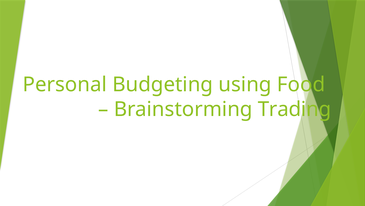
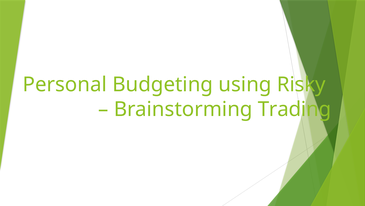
Food: Food -> Risky
